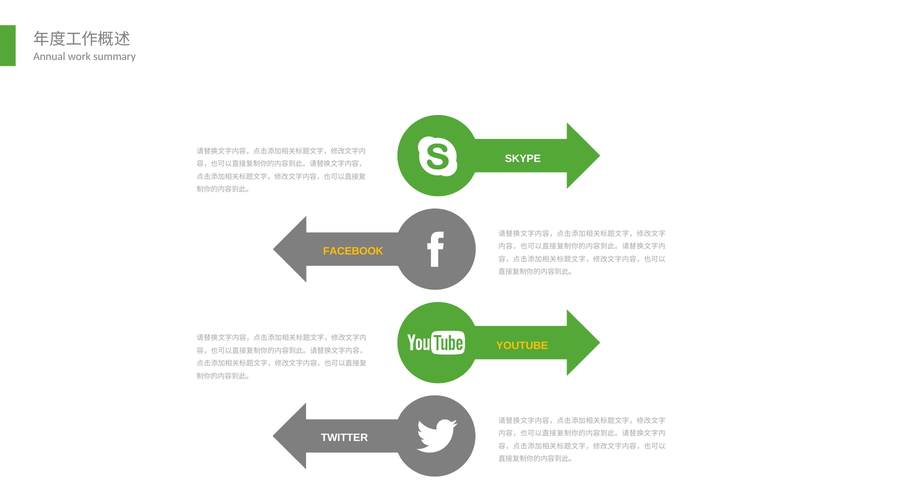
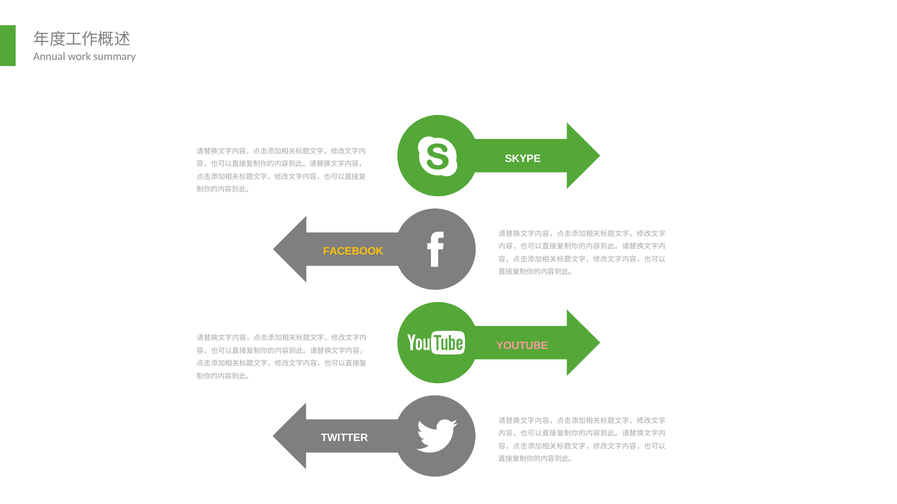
YOUTUBE colour: yellow -> pink
